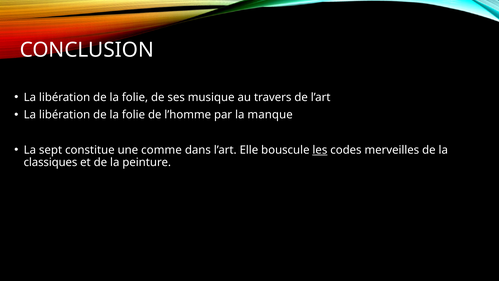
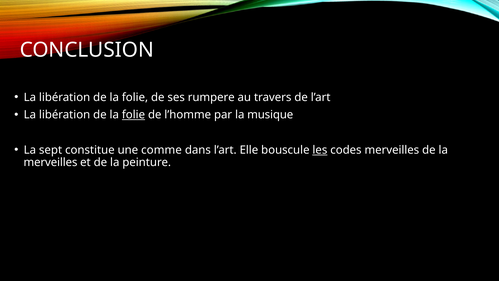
musique: musique -> rumpere
folie at (133, 115) underline: none -> present
manque: manque -> musique
classiques at (50, 162): classiques -> merveilles
